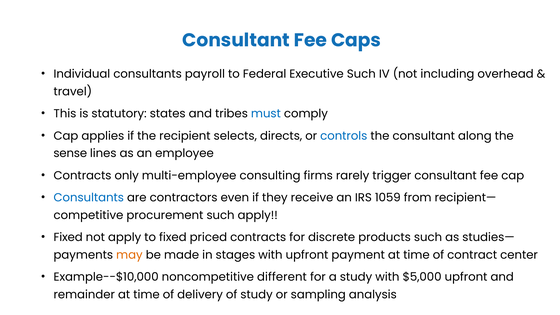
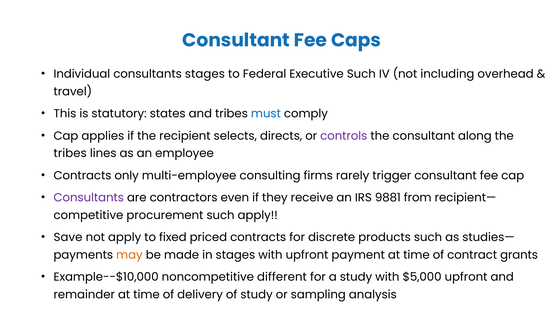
consultants payroll: payroll -> stages
controls colour: blue -> purple
sense at (70, 153): sense -> tribes
Consultants at (89, 198) colour: blue -> purple
1059: 1059 -> 9881
Fixed at (68, 237): Fixed -> Save
center: center -> grants
